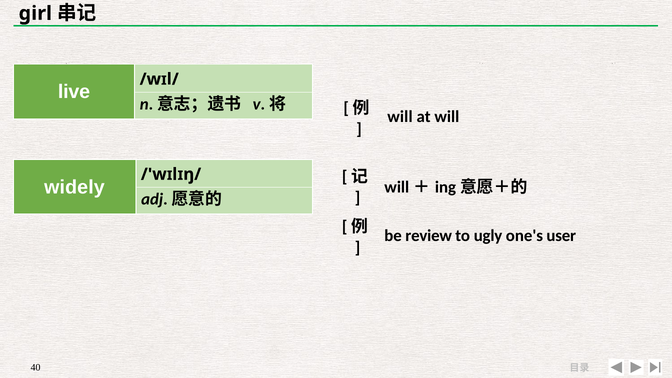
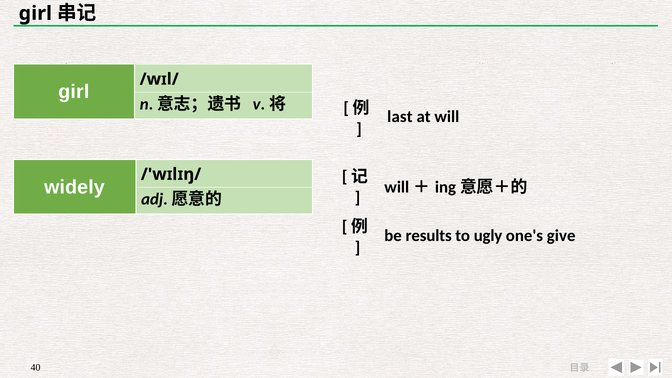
live at (74, 92): live -> girl
will at (400, 117): will -> last
review: review -> results
user: user -> give
